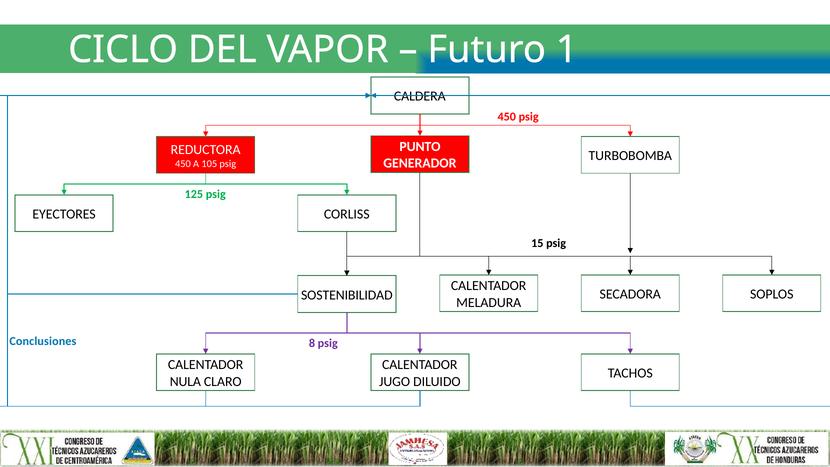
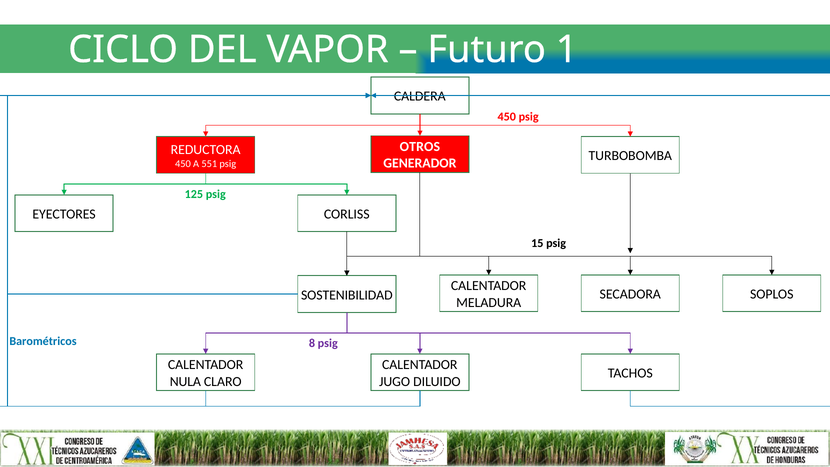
PUNTO: PUNTO -> OTROS
105: 105 -> 551
Conclusiones: Conclusiones -> Barométricos
